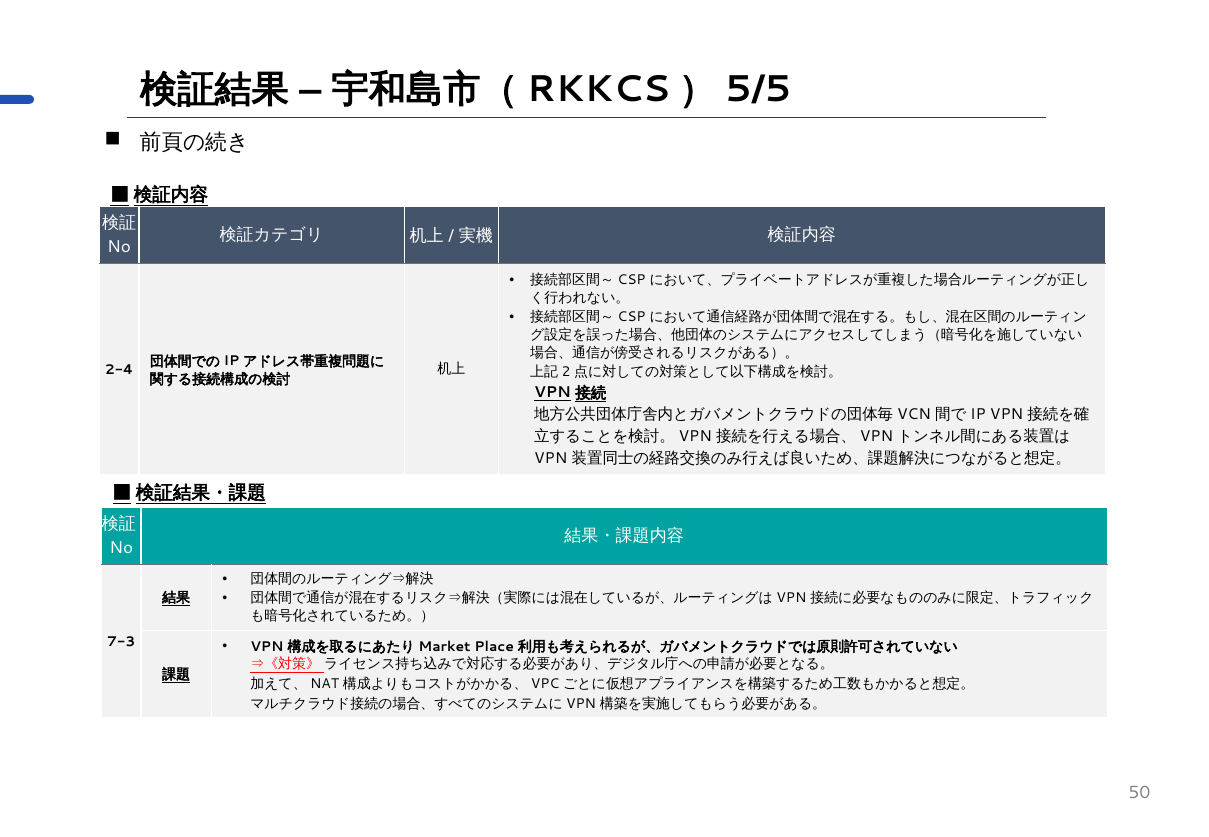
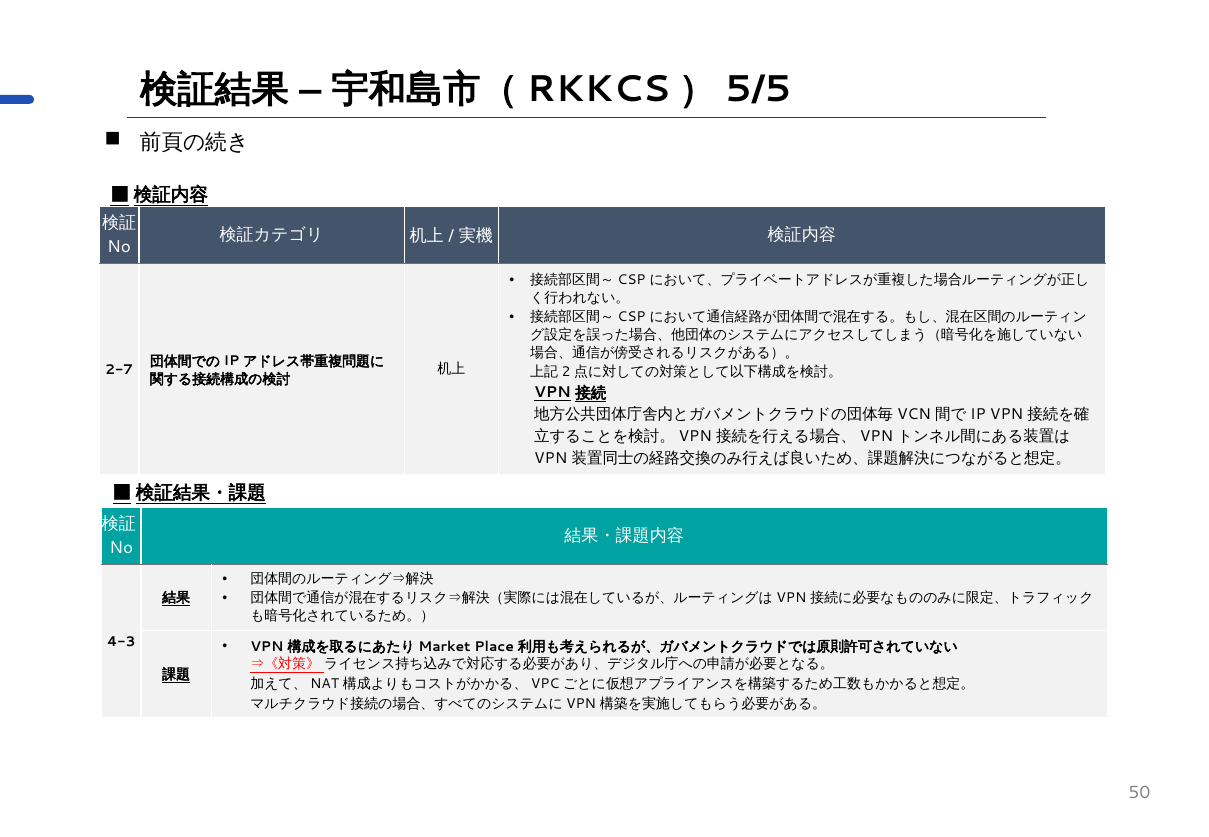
2-4: 2-4 -> 2-7
7-3: 7-3 -> 4-3
